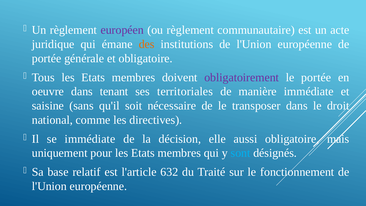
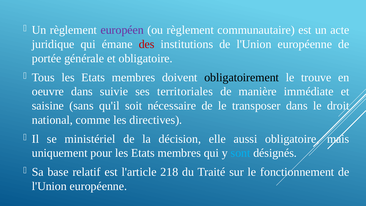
des colour: orange -> red
obligatoirement colour: purple -> black
le portée: portée -> trouve
tenant: tenant -> suivie
se immédiate: immédiate -> ministériel
632: 632 -> 218
